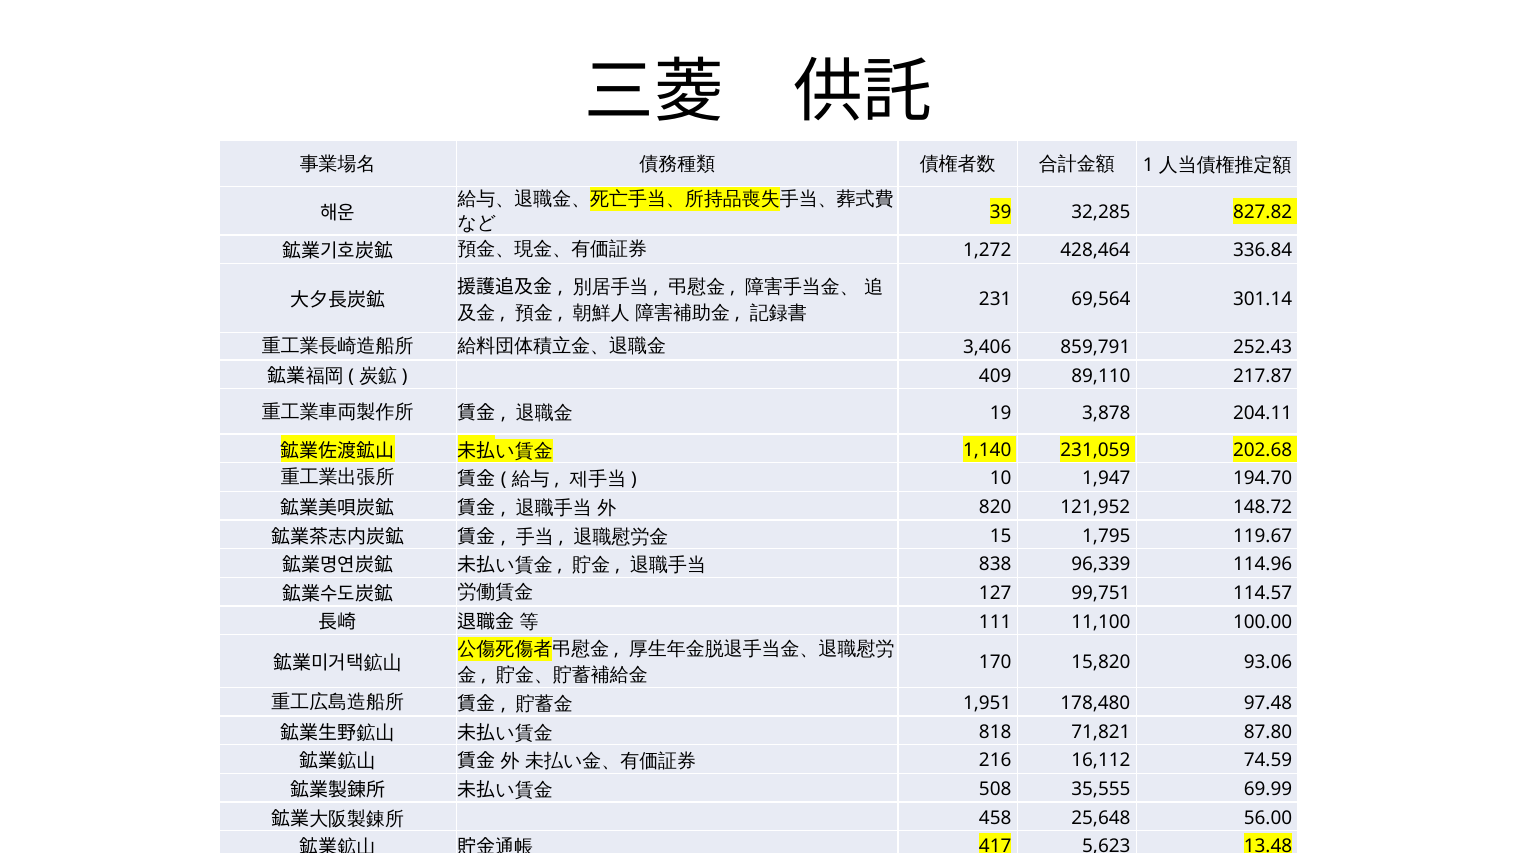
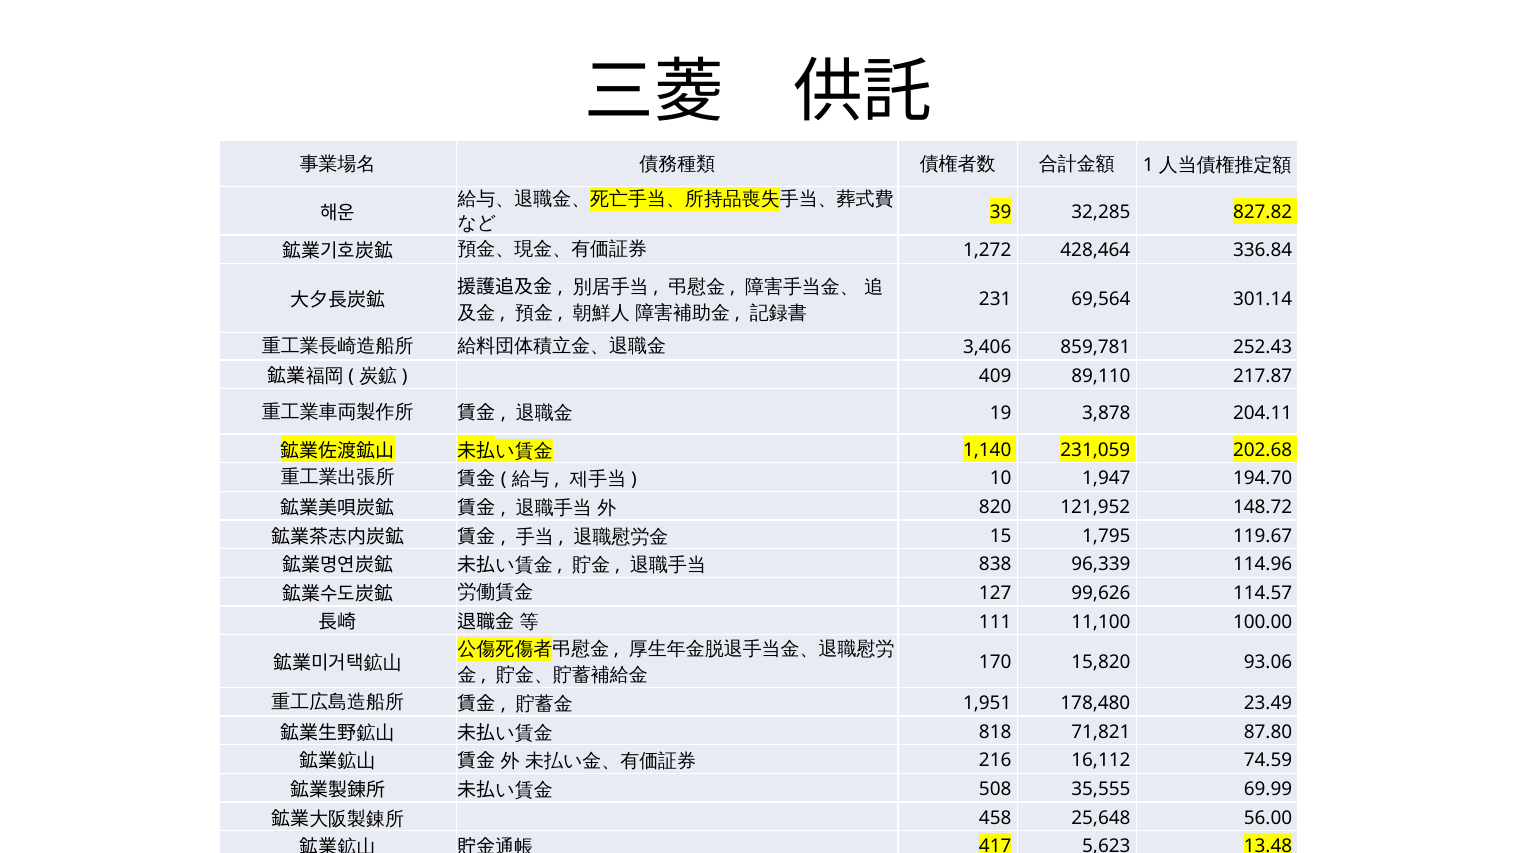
859,791: 859,791 -> 859,781
99,751: 99,751 -> 99,626
97.48: 97.48 -> 23.49
